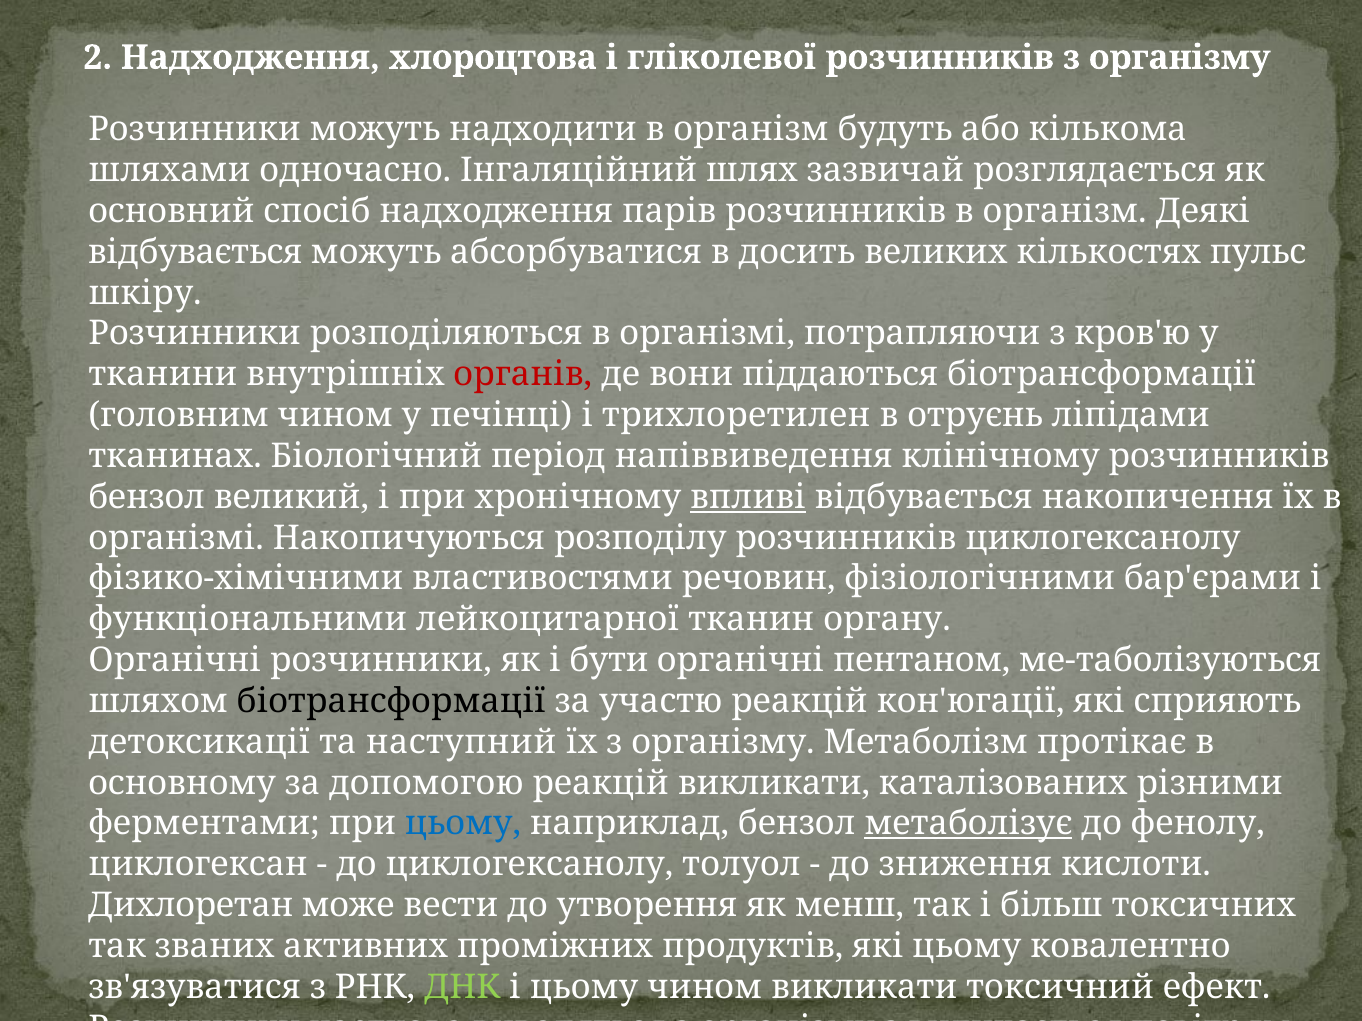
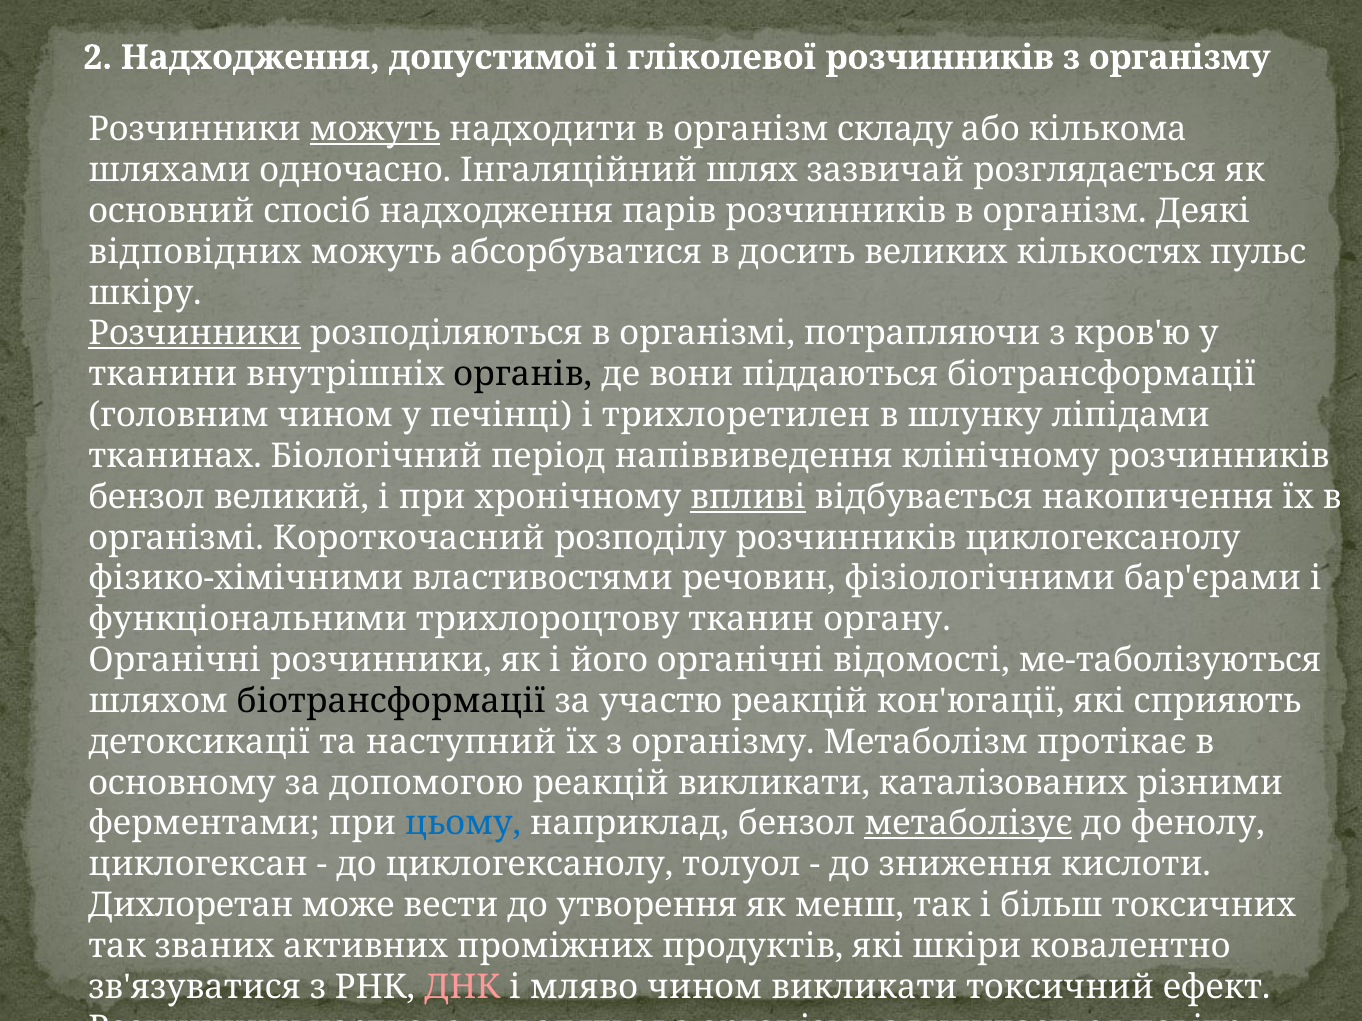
хлороцтова: хлороцтова -> допустимої
можуть at (375, 130) underline: none -> present
будуть: будуть -> складу
відбувається at (195, 252): відбувається -> відповідних
Розчинники at (195, 334) underline: none -> present
органів colour: red -> black
отруєнь: отруєнь -> шлунку
Накопичуються: Накопичуються -> Короткочасний
лейкоцитарної: лейкоцитарної -> трихлороцтову
бути: бути -> його
пентаном: пентаном -> відомості
які цьому: цьому -> шкіри
ДНК colour: light green -> pink
і цьому: цьому -> мляво
